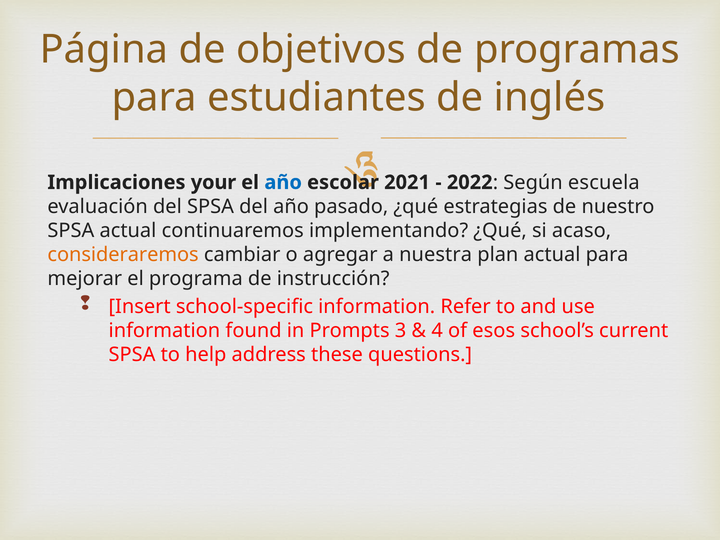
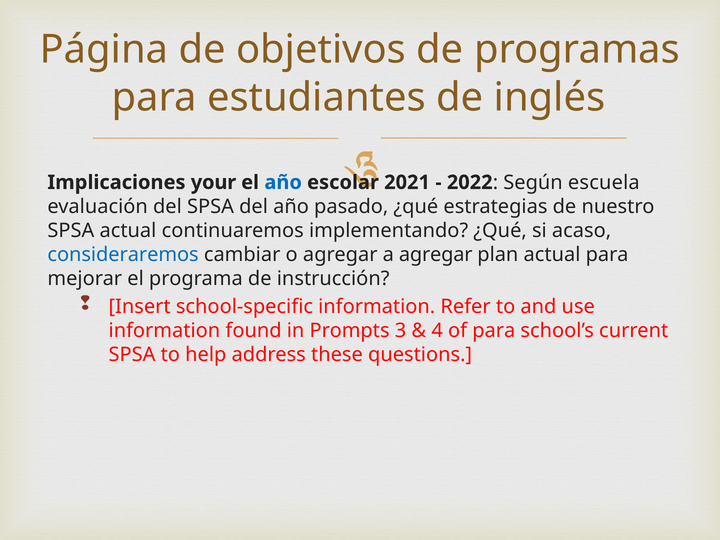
consideraremos colour: orange -> blue
a nuestra: nuestra -> agregar
of esos: esos -> para
